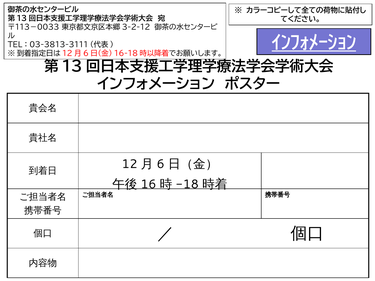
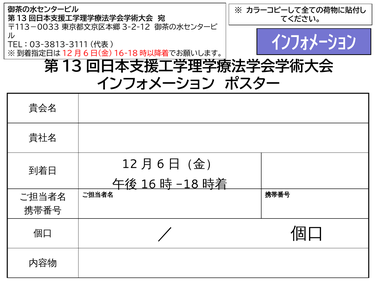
ｲﾝﾌｫﾒｰｼｮﾝ underline: present -> none
